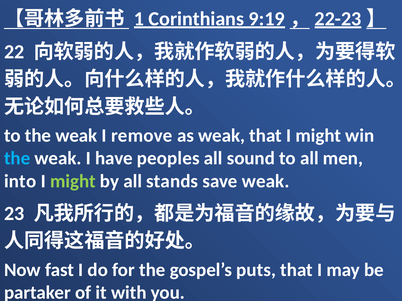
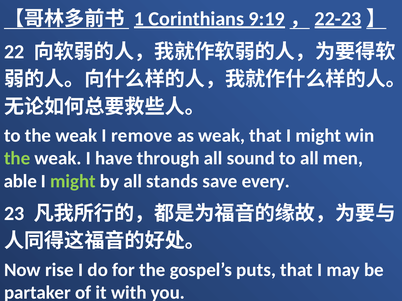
the at (17, 159) colour: light blue -> light green
peoples: peoples -> through
into: into -> able
save weak: weak -> every
fast: fast -> rise
